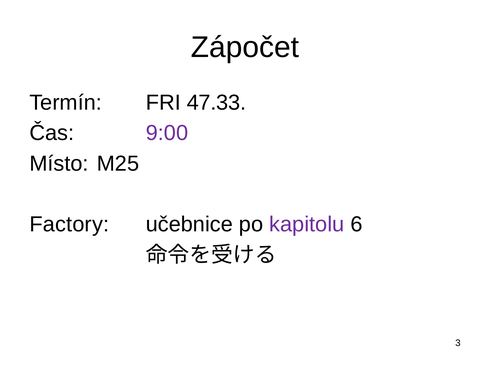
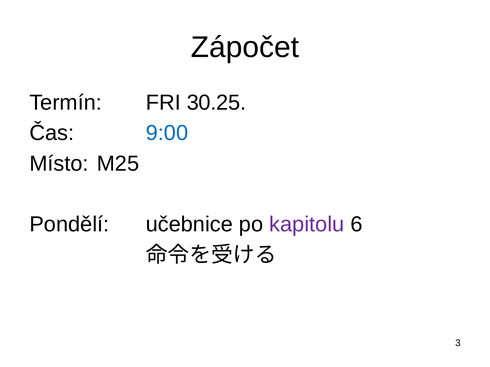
47.33: 47.33 -> 30.25
9:00 colour: purple -> blue
Factory: Factory -> Pondělí
